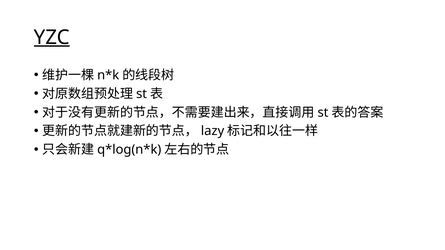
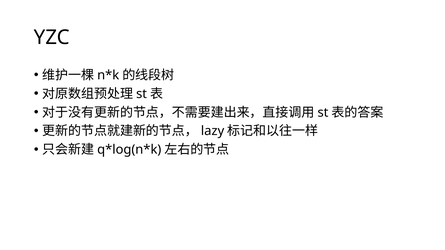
YZC underline: present -> none
